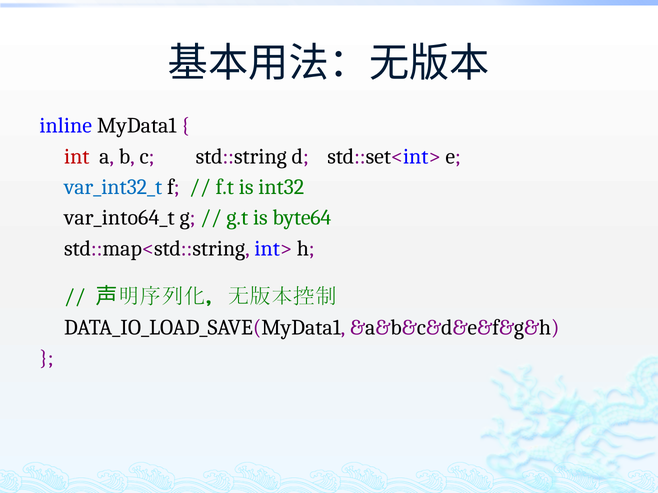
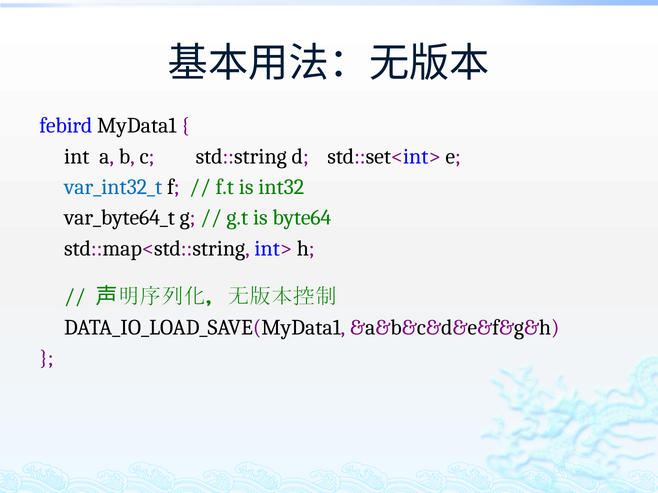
inline: inline -> febird
int colour: red -> black
var_into64_t: var_into64_t -> var_byte64_t
